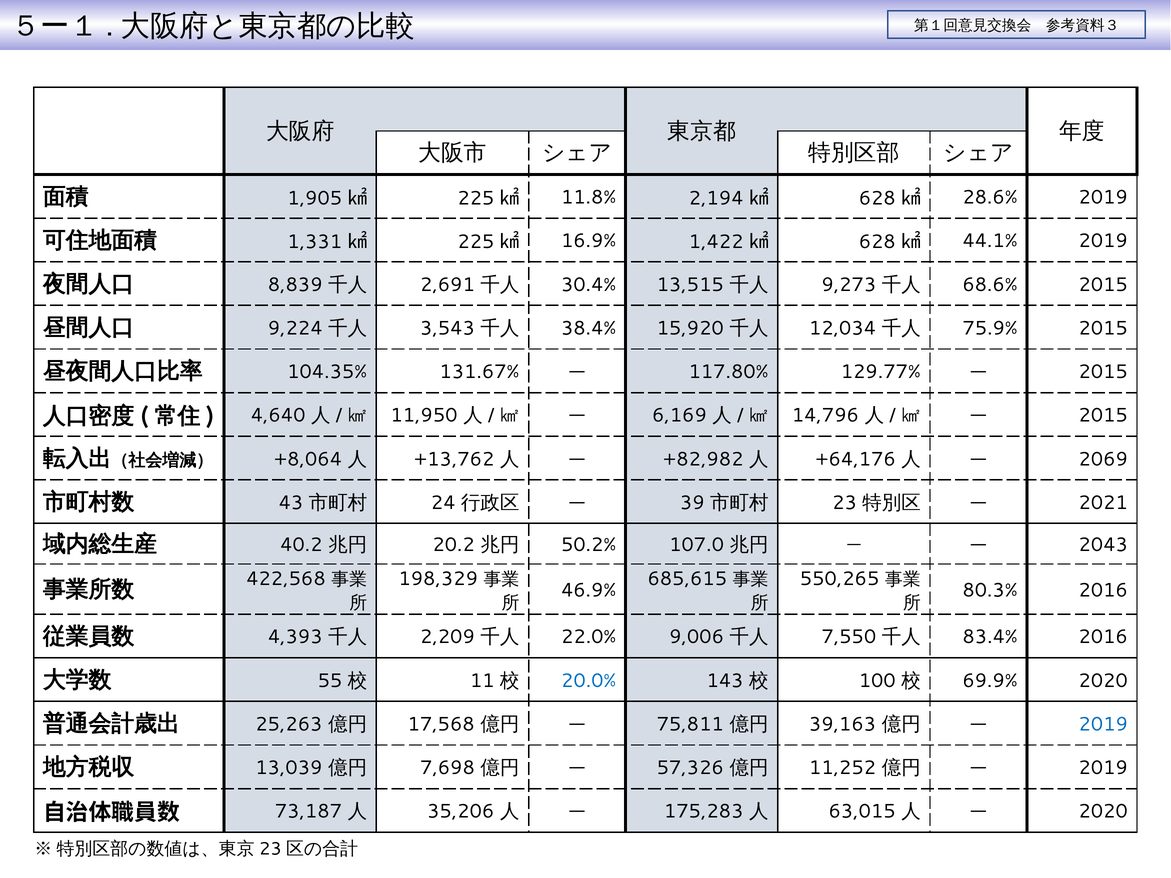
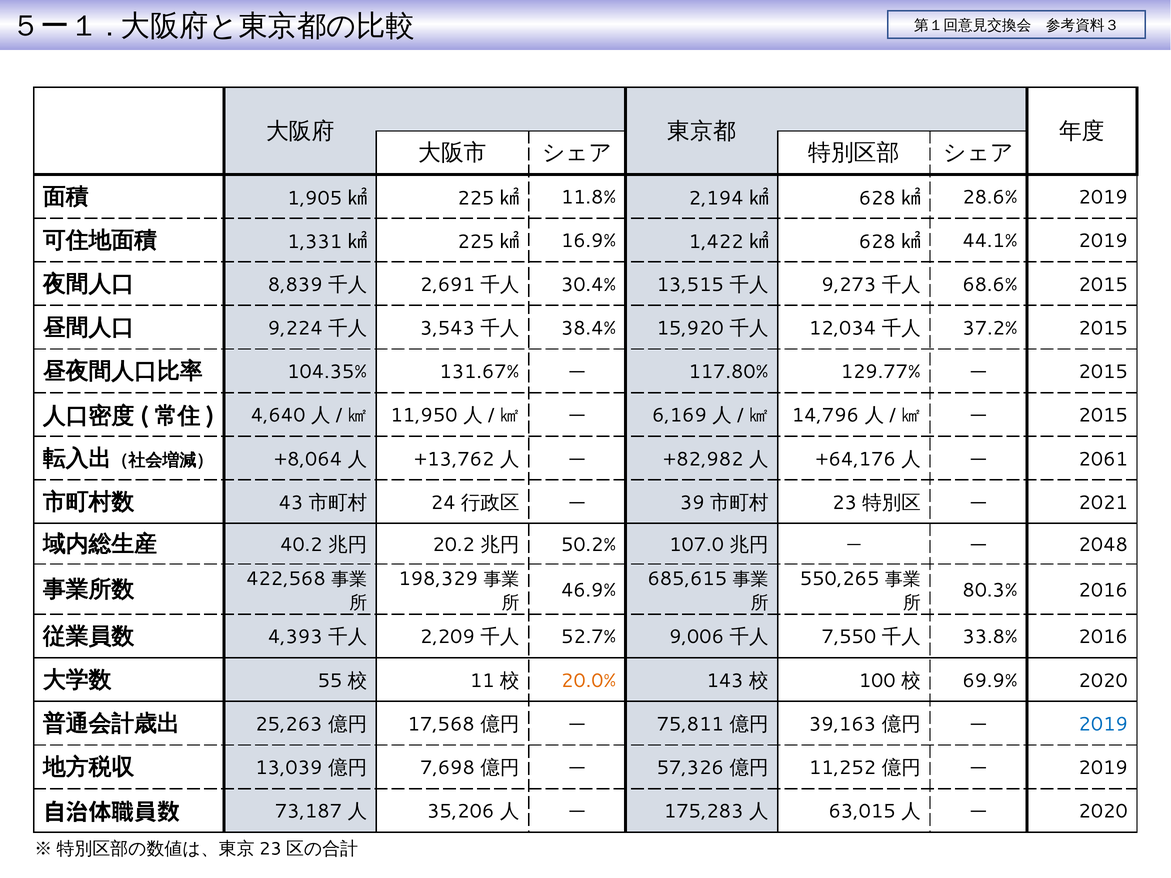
75.9%: 75.9% -> 37.2%
2069: 2069 -> 2061
2043: 2043 -> 2048
22.0%: 22.0% -> 52.7%
83.4%: 83.4% -> 33.8%
20.0% colour: blue -> orange
